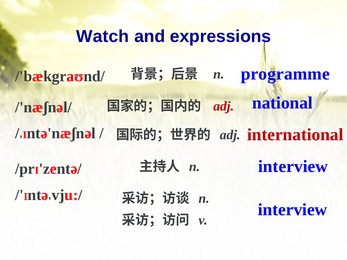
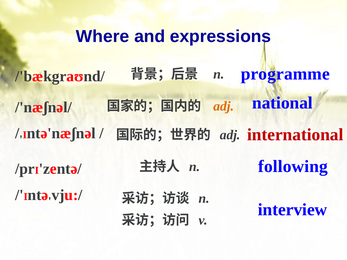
Watch: Watch -> Where
adj at (224, 106) colour: red -> orange
interview at (293, 167): interview -> following
